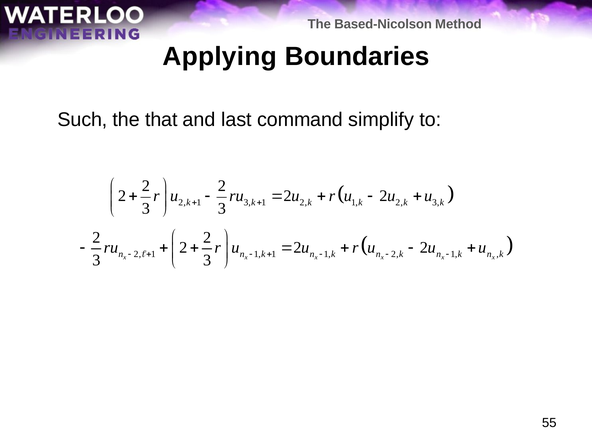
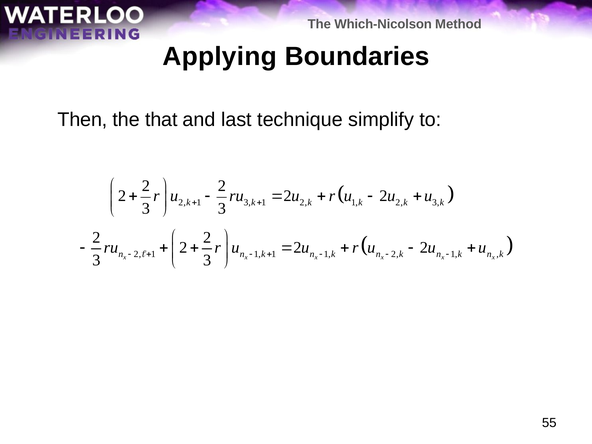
Based-Nicolson: Based-Nicolson -> Which-Nicolson
Such: Such -> Then
command: command -> technique
